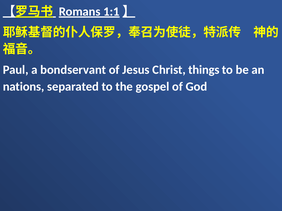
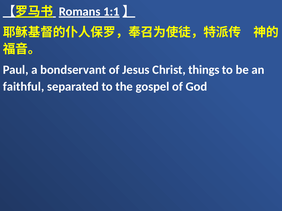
nations: nations -> faithful
